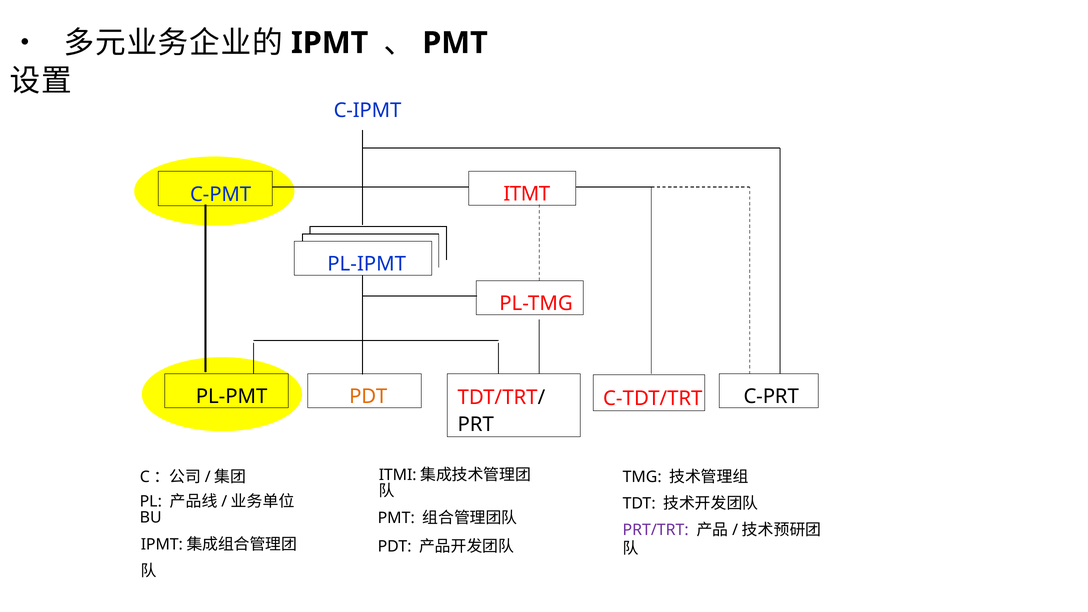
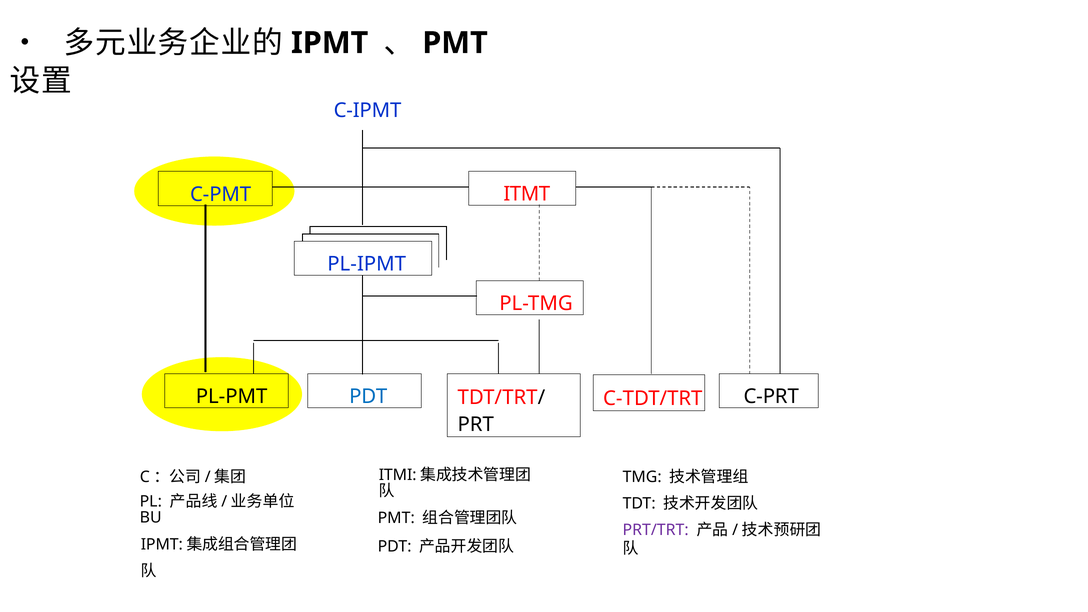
PDT at (368, 397) colour: orange -> blue
